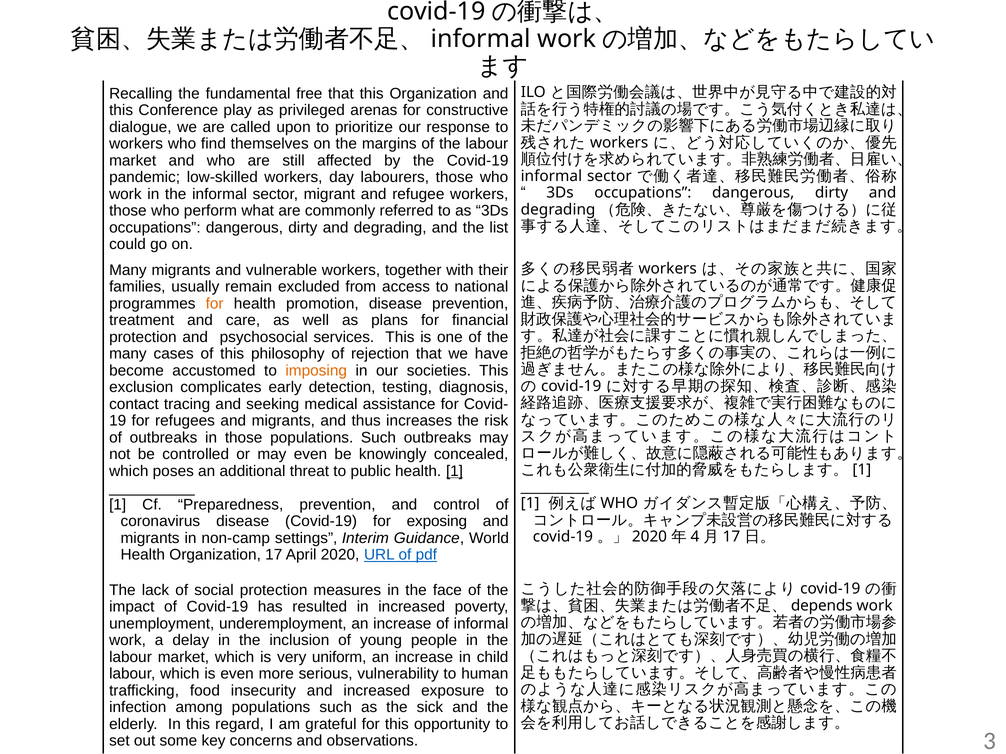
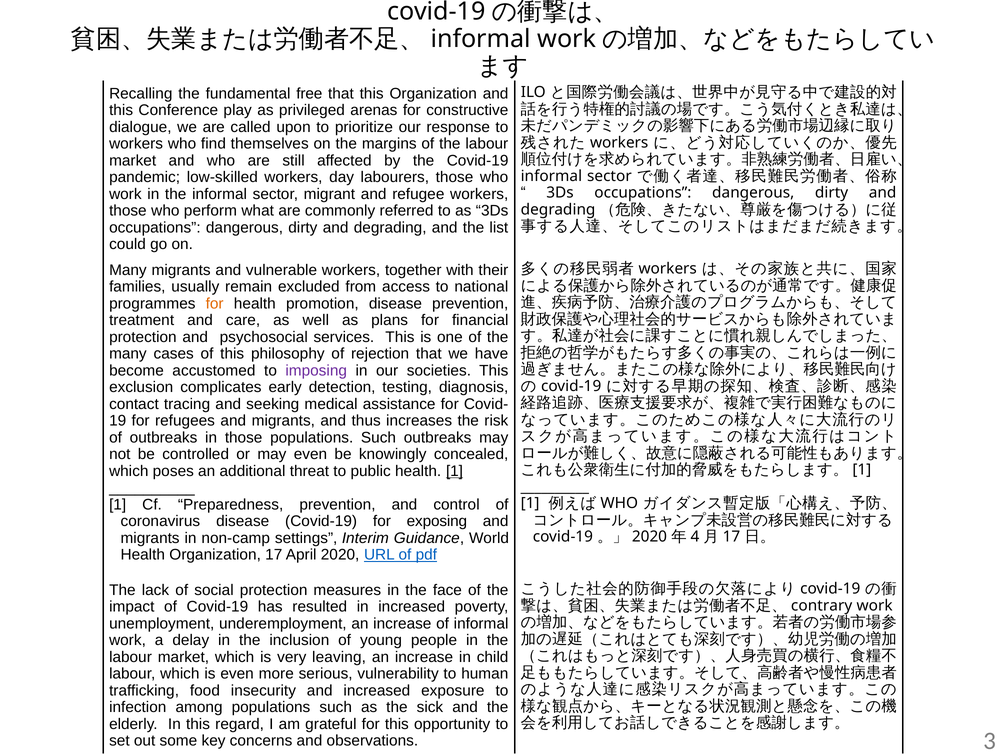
imposing colour: orange -> purple
depends: depends -> contrary
uniform: uniform -> leaving
